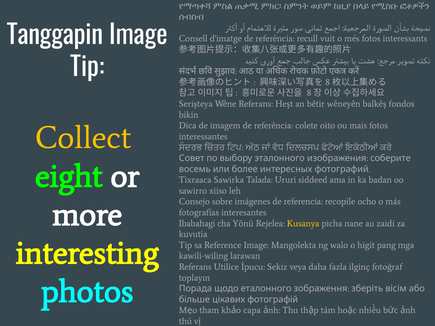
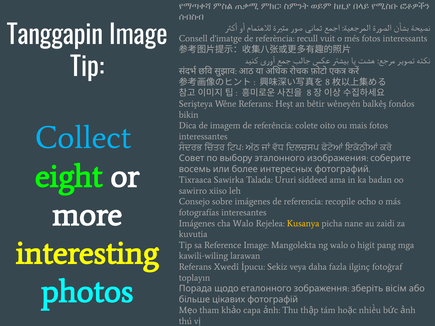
Collect colour: yellow -> light blue
Ibabahagi at (197, 224): Ibabahagi -> Imágenes
cha Yönü: Yönü -> Walo
Utilice: Utilice -> Xwedî
